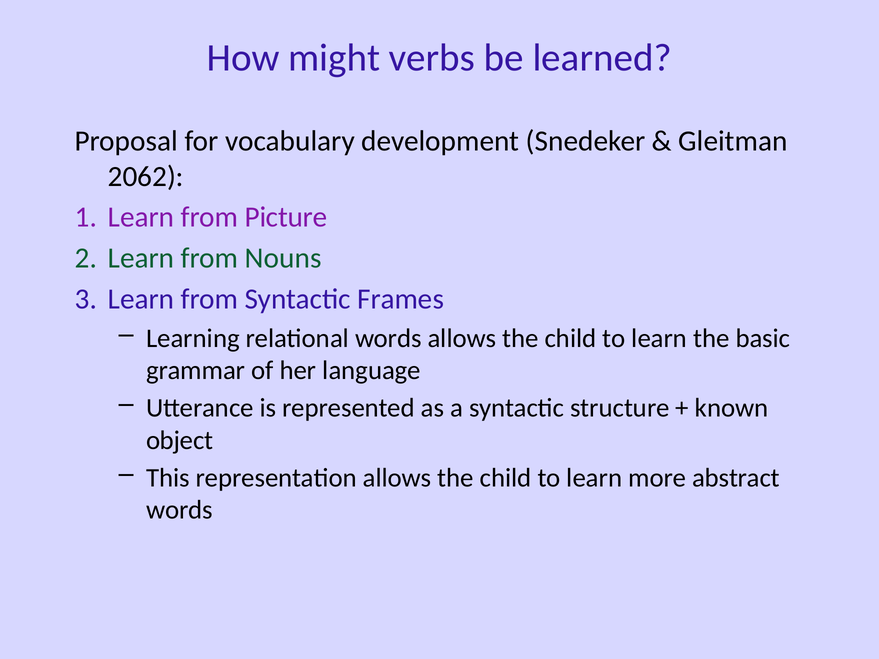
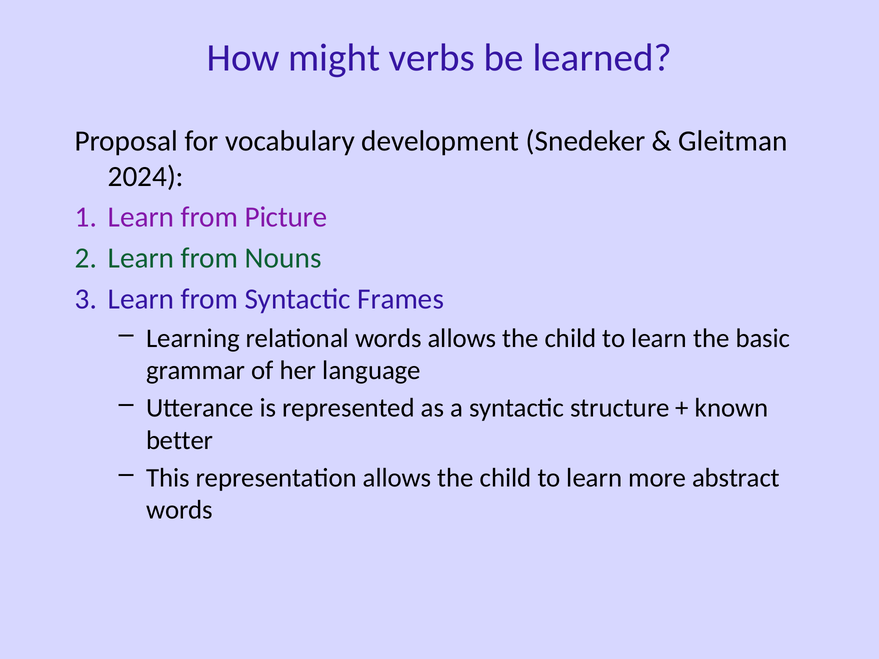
2062: 2062 -> 2024
object: object -> better
